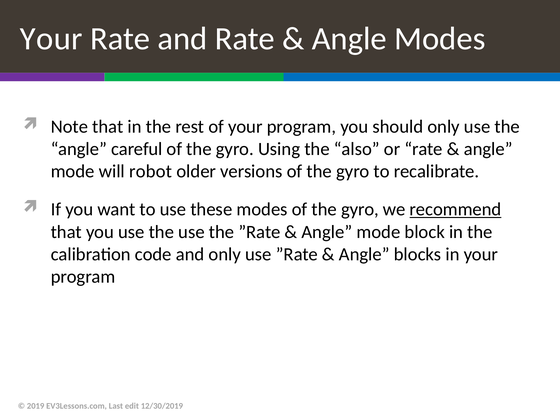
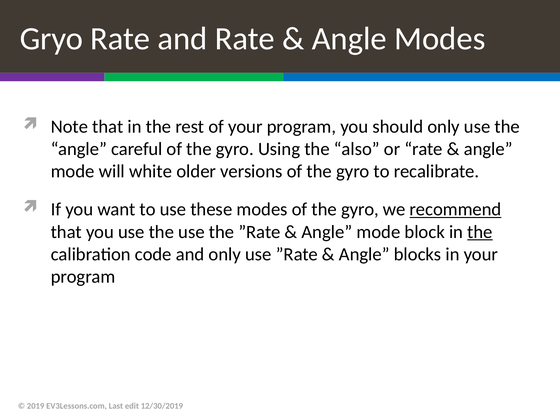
Your at (51, 39): Your -> Gryo
robot: robot -> white
the at (480, 232) underline: none -> present
